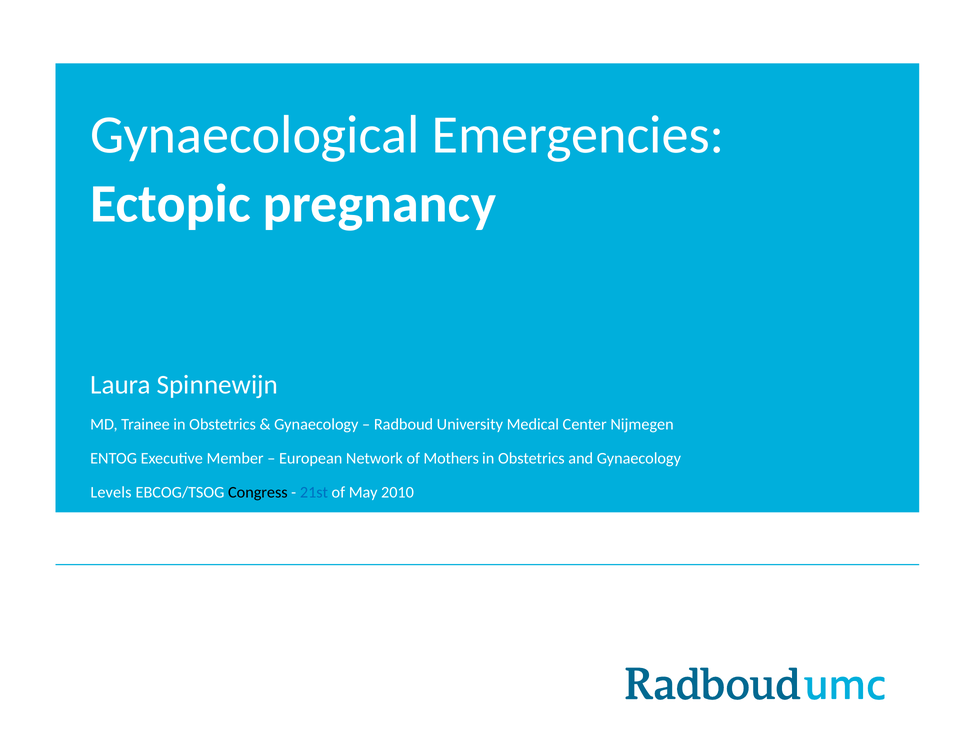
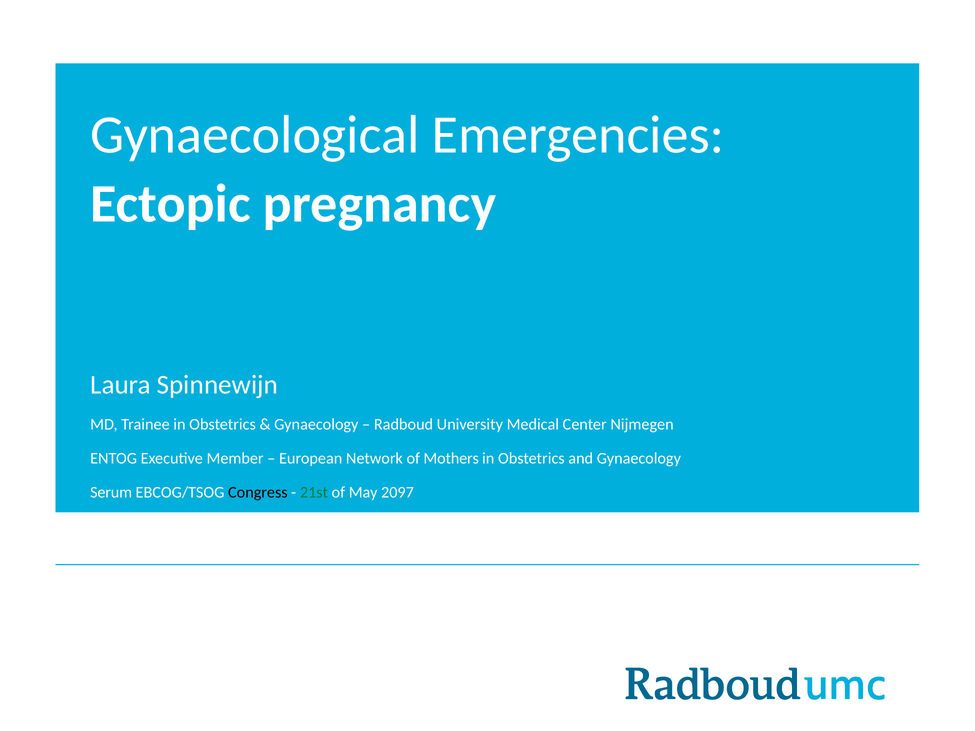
Levels: Levels -> Serum
21st colour: blue -> green
2010: 2010 -> 2097
